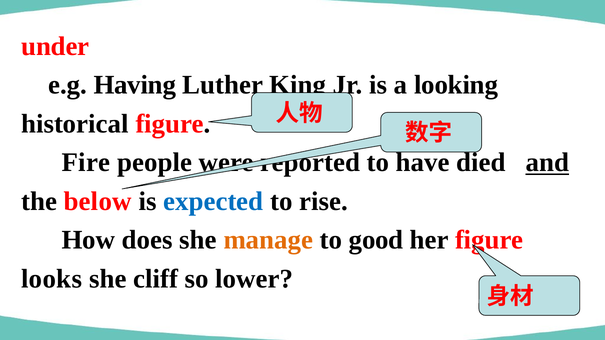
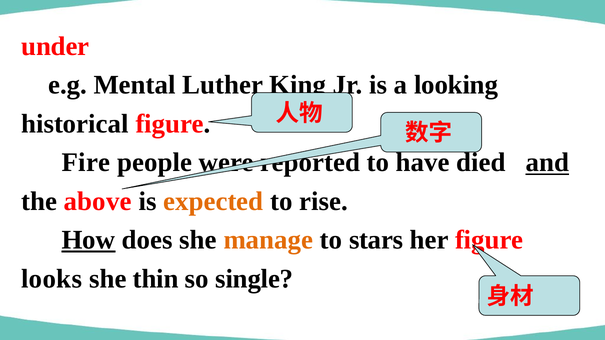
Having: Having -> Mental
below: below -> above
expected colour: blue -> orange
How underline: none -> present
good: good -> stars
cliff: cliff -> thin
lower: lower -> single
